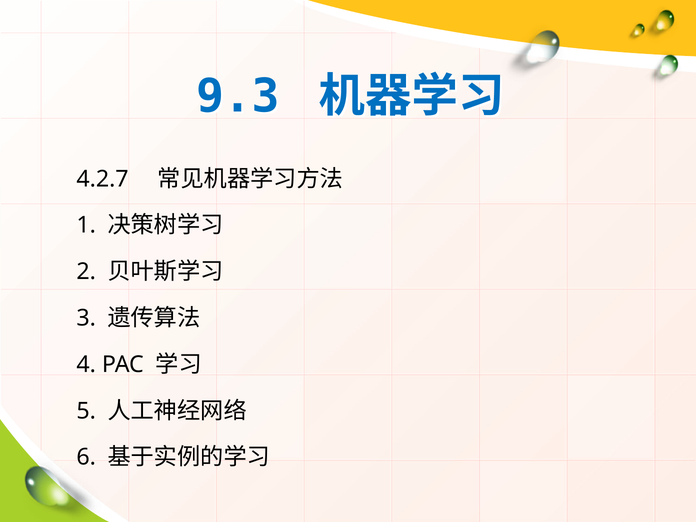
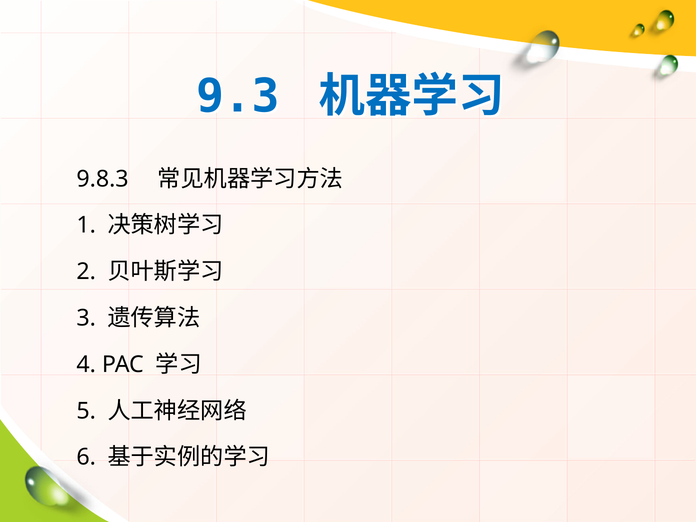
4.2.7: 4.2.7 -> 9.8.3
